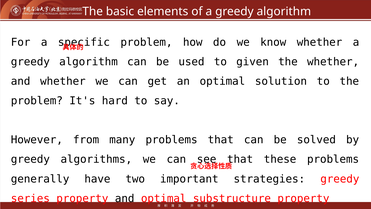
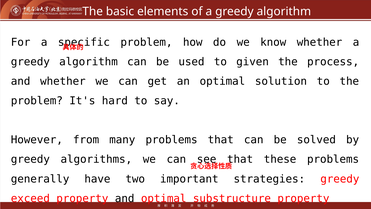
the whether: whether -> process
series: series -> exceed
